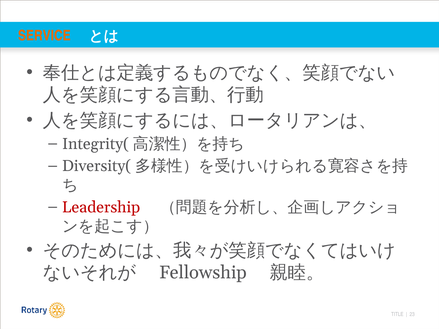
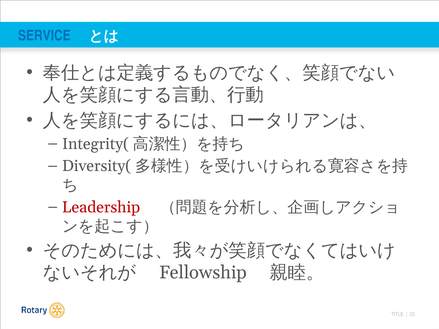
SERVICE colour: orange -> blue
